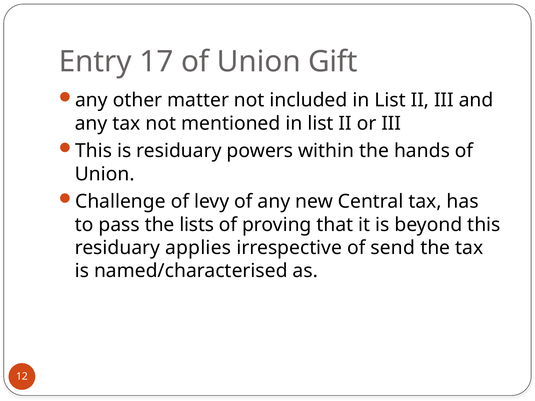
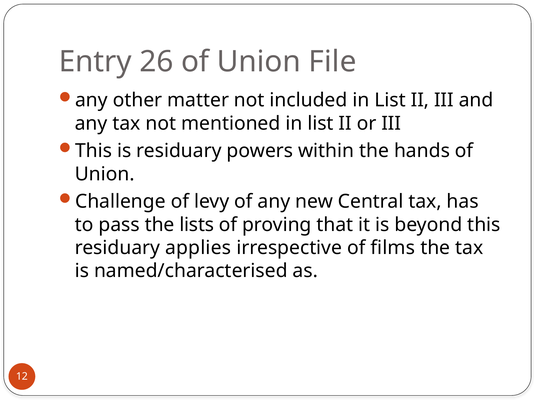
17: 17 -> 26
Gift: Gift -> File
send: send -> films
